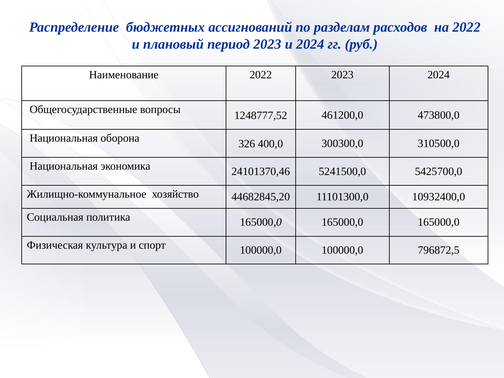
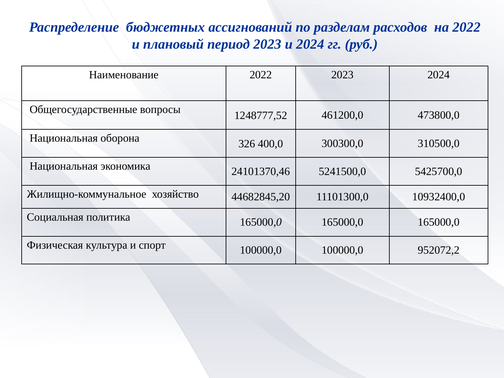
796872,5: 796872,5 -> 952072,2
